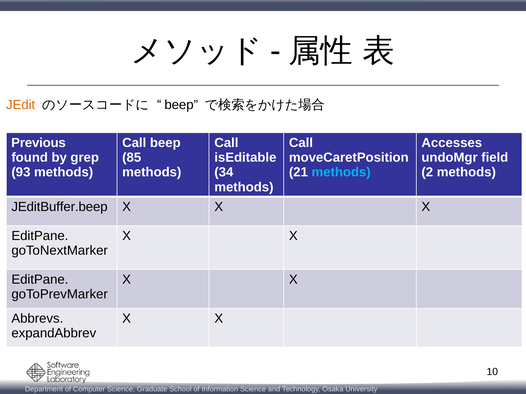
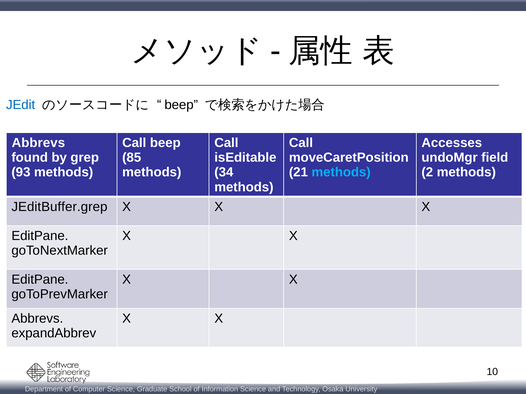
JEdit colour: orange -> blue
Previous at (39, 143): Previous -> Abbrevs
JEditBuffer.beep: JEditBuffer.beep -> JEditBuffer.grep
